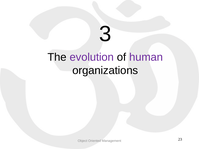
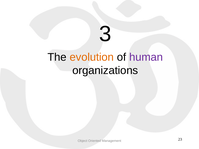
evolution colour: purple -> orange
